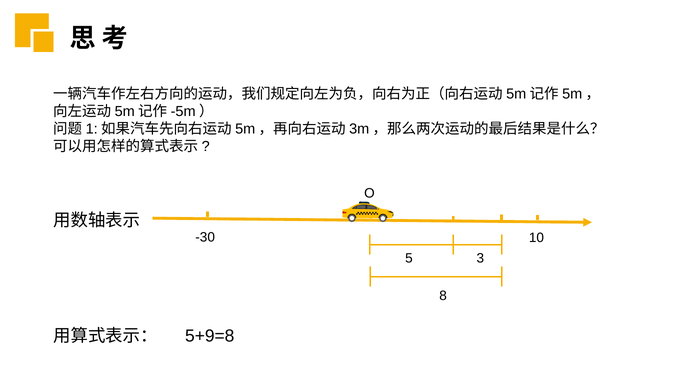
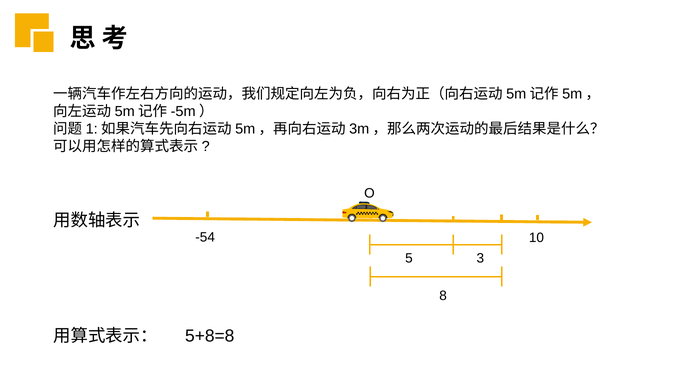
-30: -30 -> -54
5+9=8: 5+9=8 -> 5+8=8
